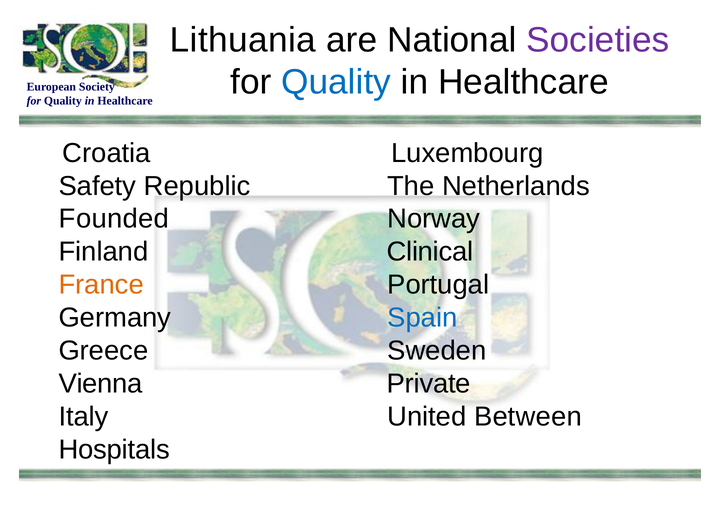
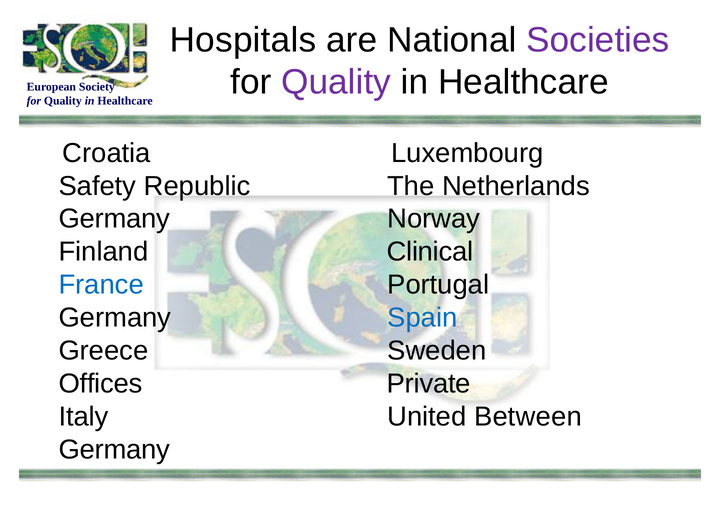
Lithuania: Lithuania -> Hospitals
Quality at (336, 82) colour: blue -> purple
Founded at (114, 219): Founded -> Germany
France colour: orange -> blue
Vienna: Vienna -> Offices
Hospitals at (114, 450): Hospitals -> Germany
